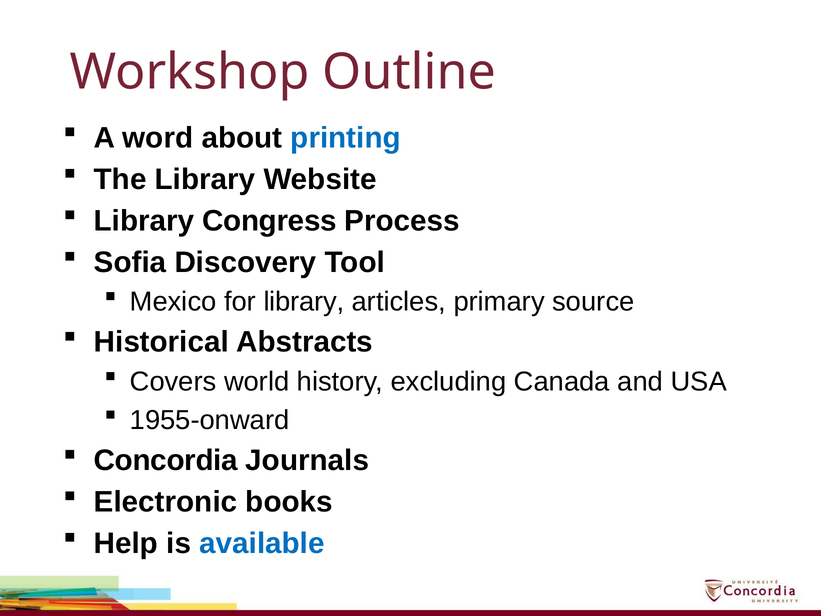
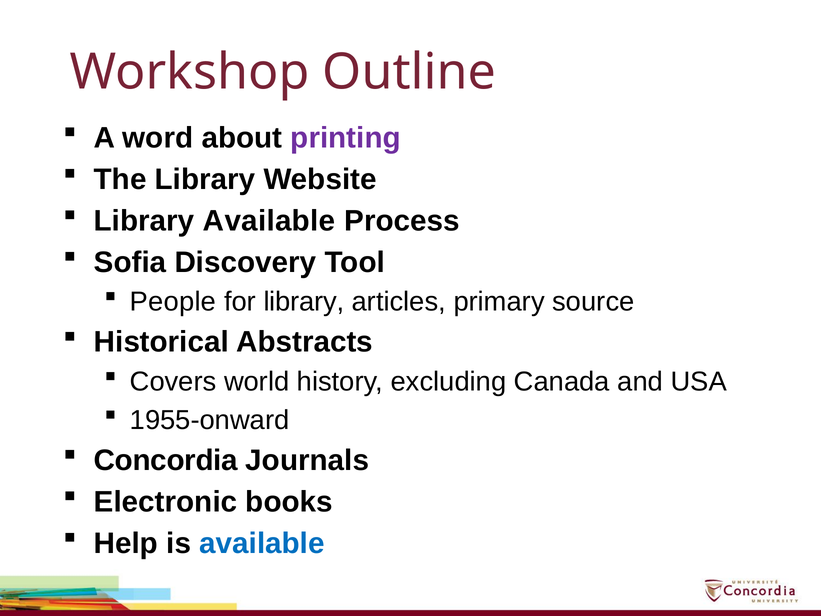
printing colour: blue -> purple
Library Congress: Congress -> Available
Mexico: Mexico -> People
